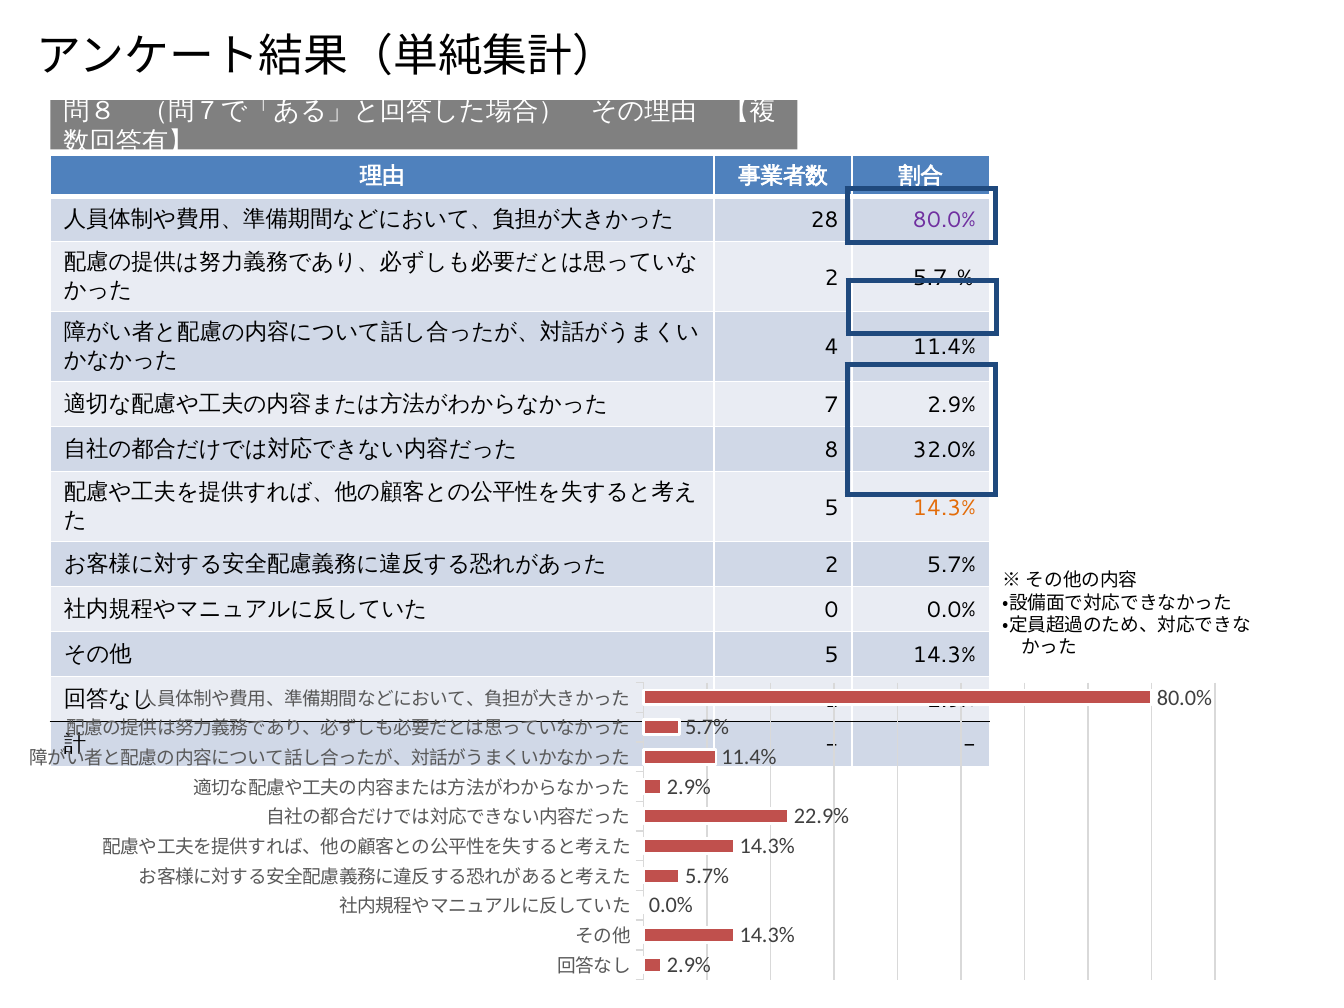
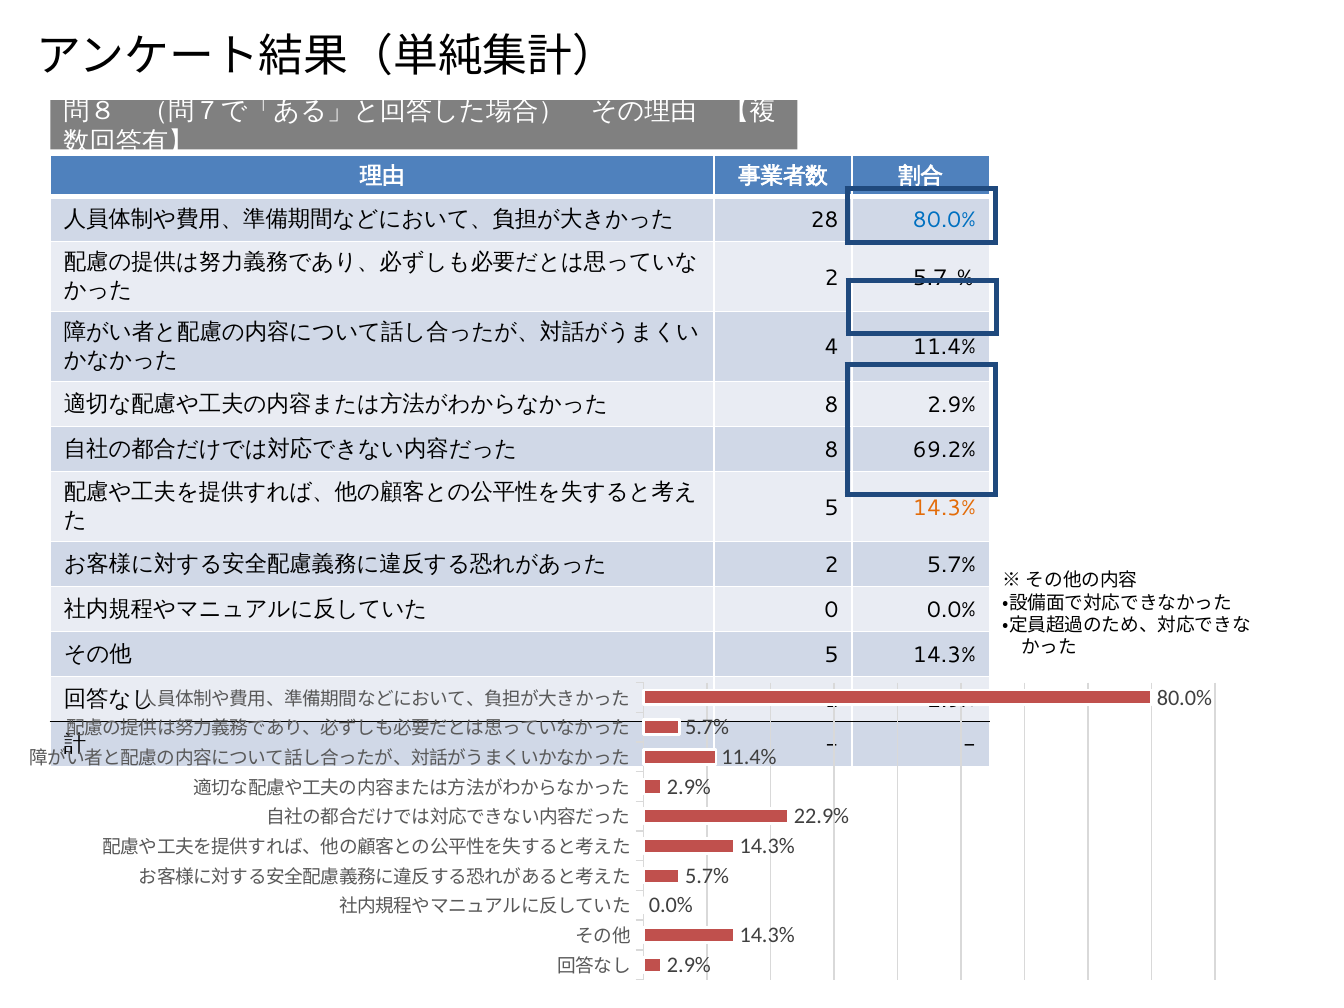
80.0% at (944, 220) colour: purple -> blue
7 at (831, 405): 7 -> 8
32.0%: 32.0% -> 69.2%
